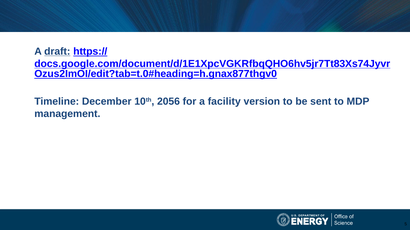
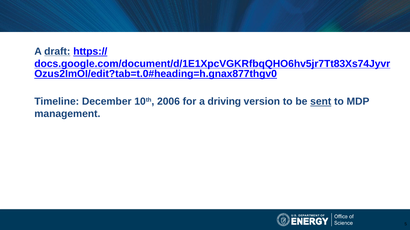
2056: 2056 -> 2006
facility: facility -> driving
sent underline: none -> present
